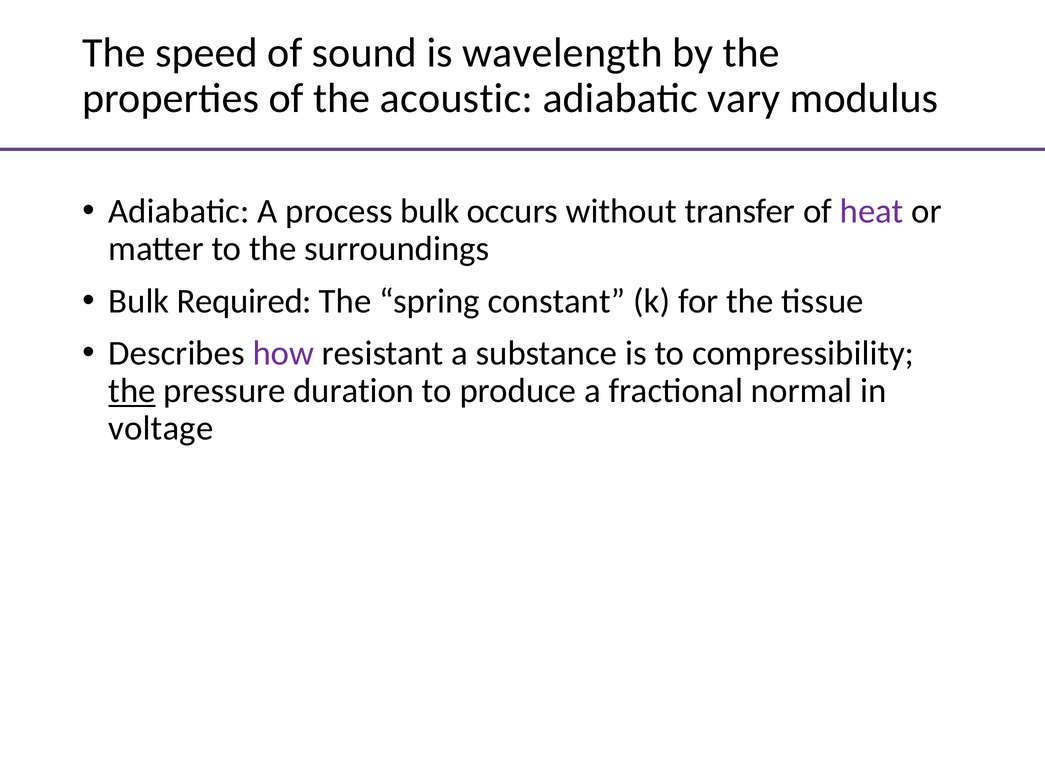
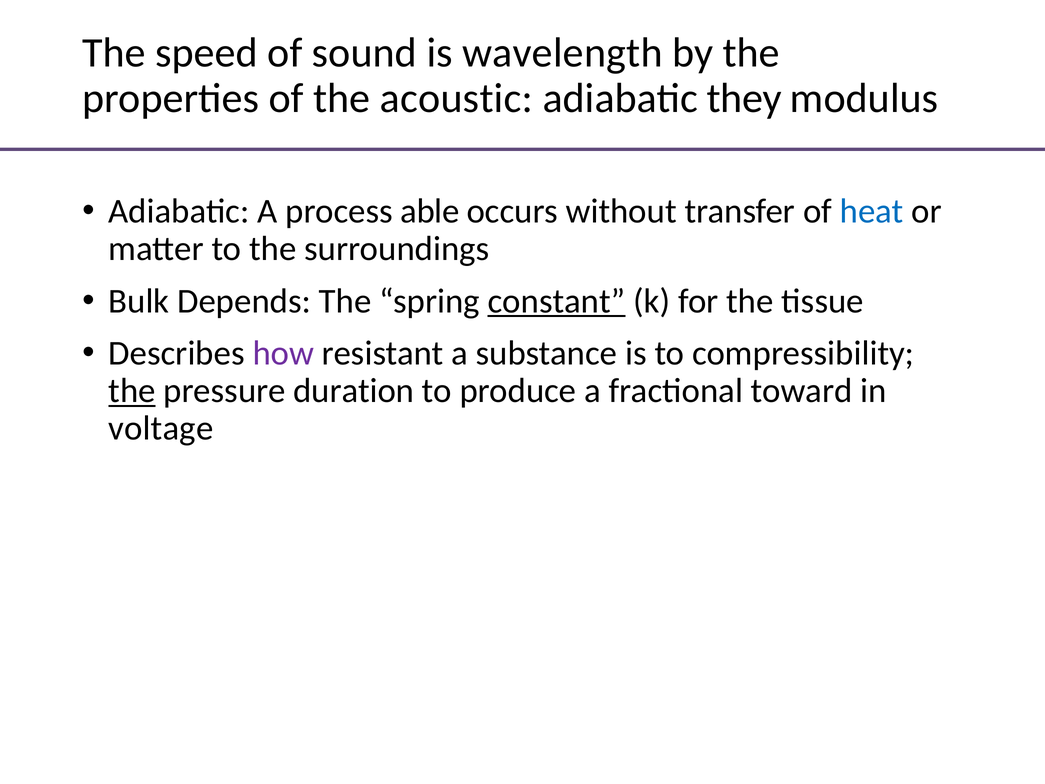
vary: vary -> they
process bulk: bulk -> able
heat colour: purple -> blue
Required: Required -> Depends
constant underline: none -> present
normal: normal -> toward
